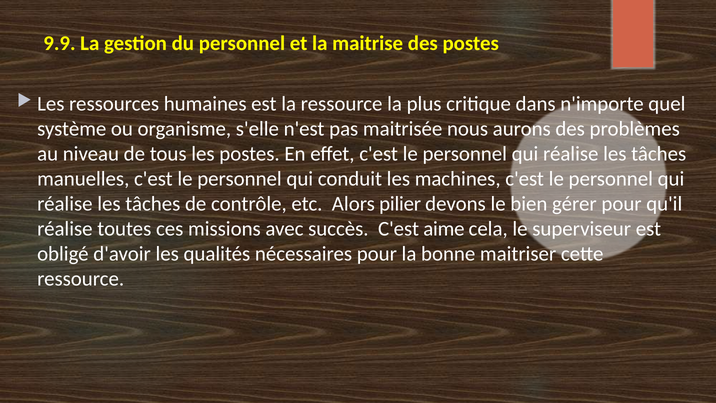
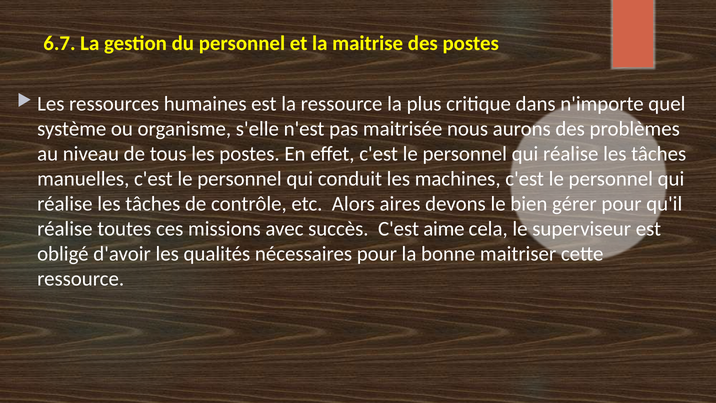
9.9: 9.9 -> 6.7
pilier: pilier -> aires
